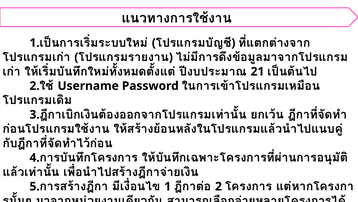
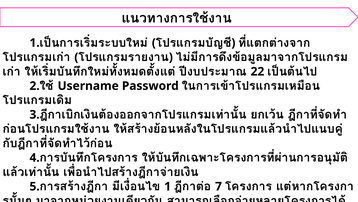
21: 21 -> 22
2 at (218, 186): 2 -> 7
